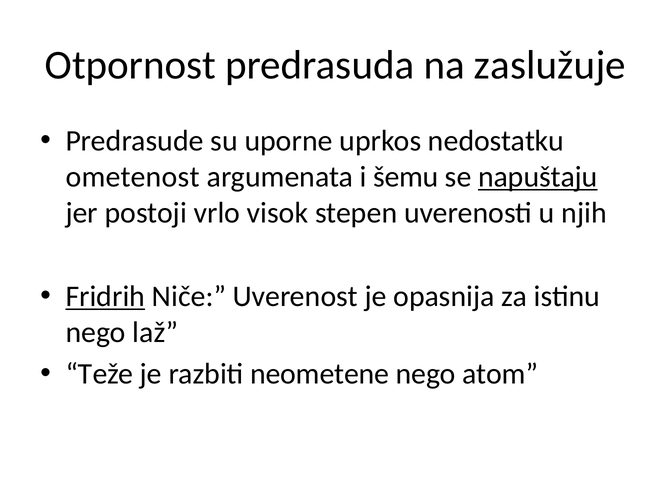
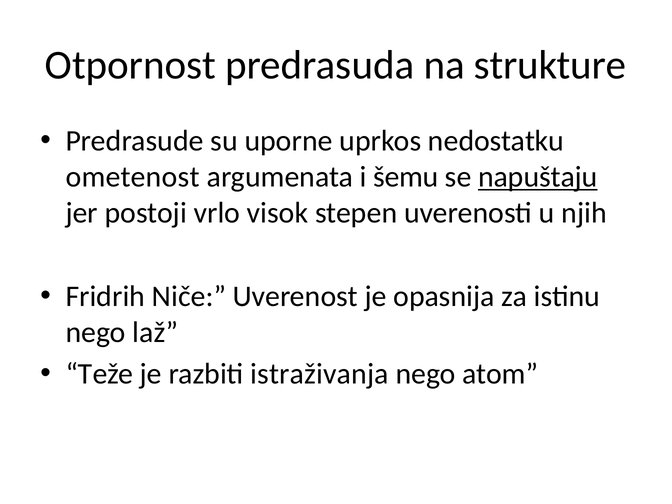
zaslužuje: zaslužuje -> strukture
Fridrih underline: present -> none
neometene: neometene -> istraživanja
